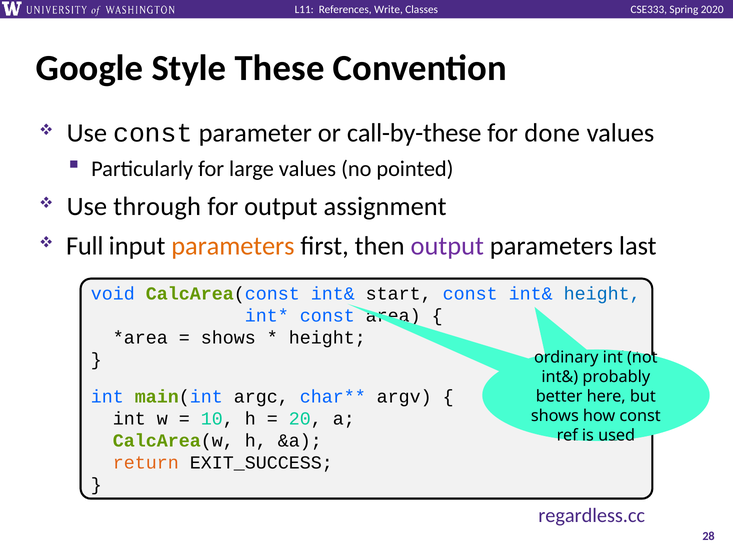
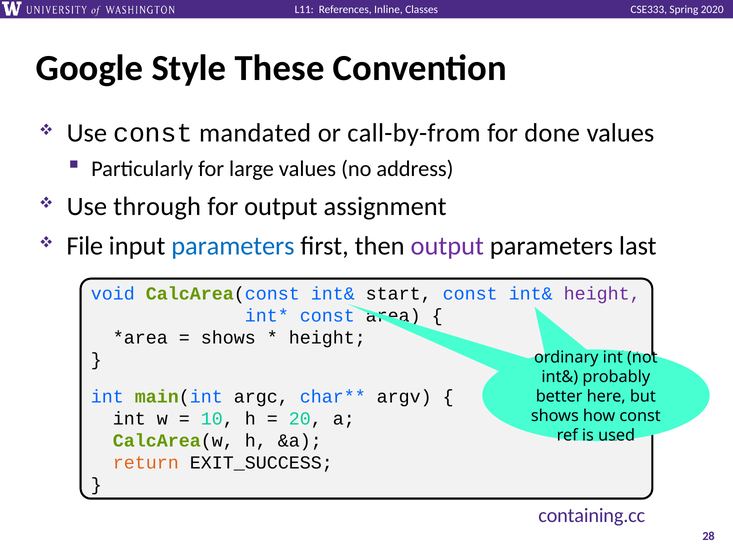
Write: Write -> Inline
parameter: parameter -> mandated
call-by-these: call-by-these -> call-by-from
pointed: pointed -> address
Full: Full -> File
parameters at (233, 246) colour: orange -> blue
height at (602, 294) colour: blue -> purple
regardless.cc: regardless.cc -> containing.cc
